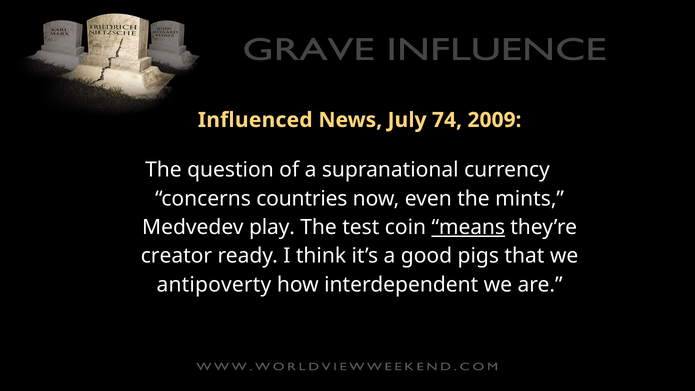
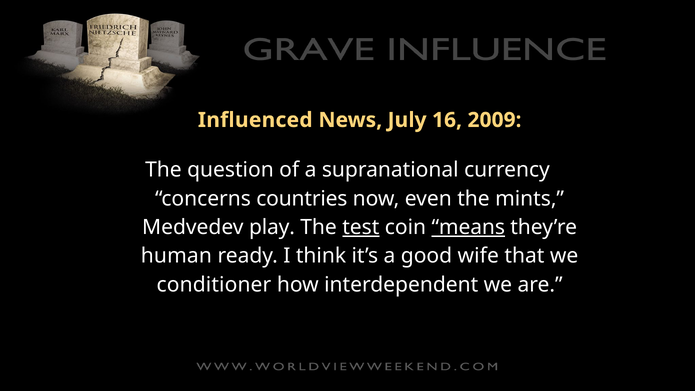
74: 74 -> 16
test underline: none -> present
creator: creator -> human
pigs: pigs -> wife
antipoverty: antipoverty -> conditioner
